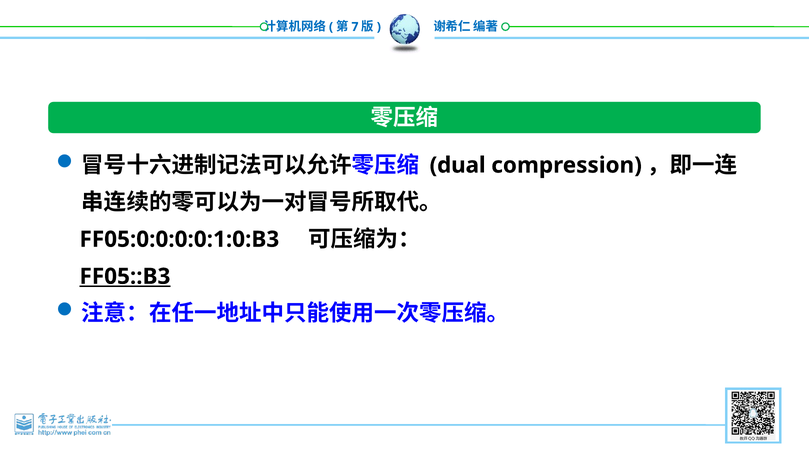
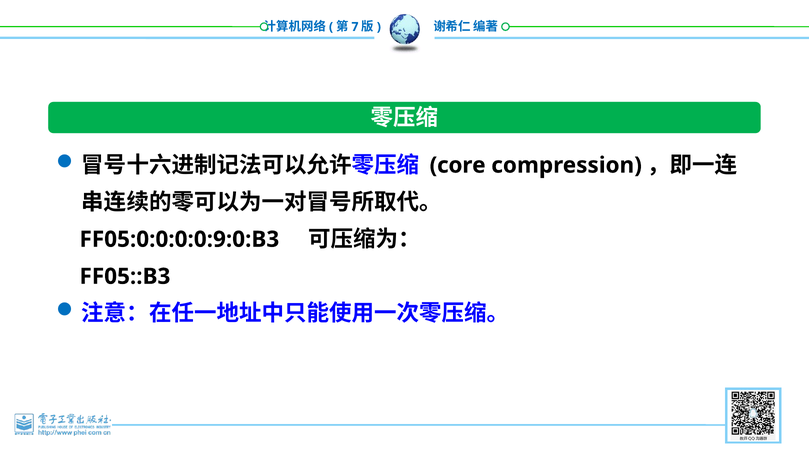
dual: dual -> core
FF05:0:0:0:0:1:0:B3: FF05:0:0:0:0:1:0:B3 -> FF05:0:0:0:0:9:0:B3
FF05::B3 underline: present -> none
